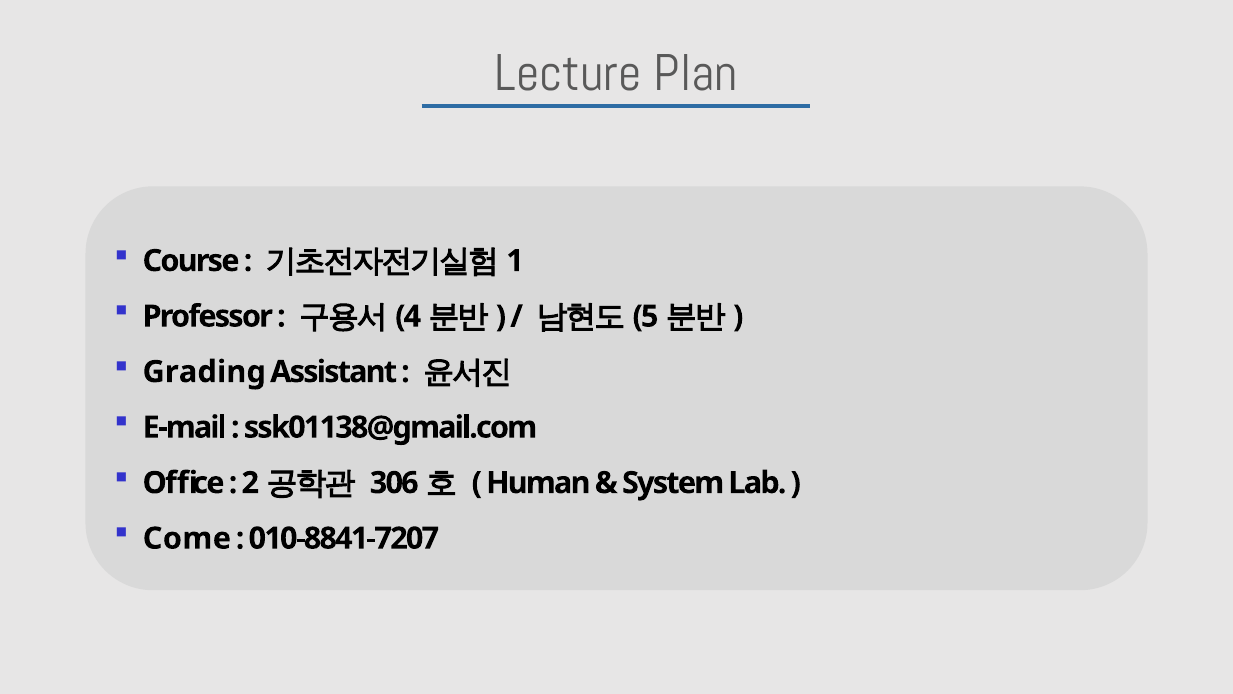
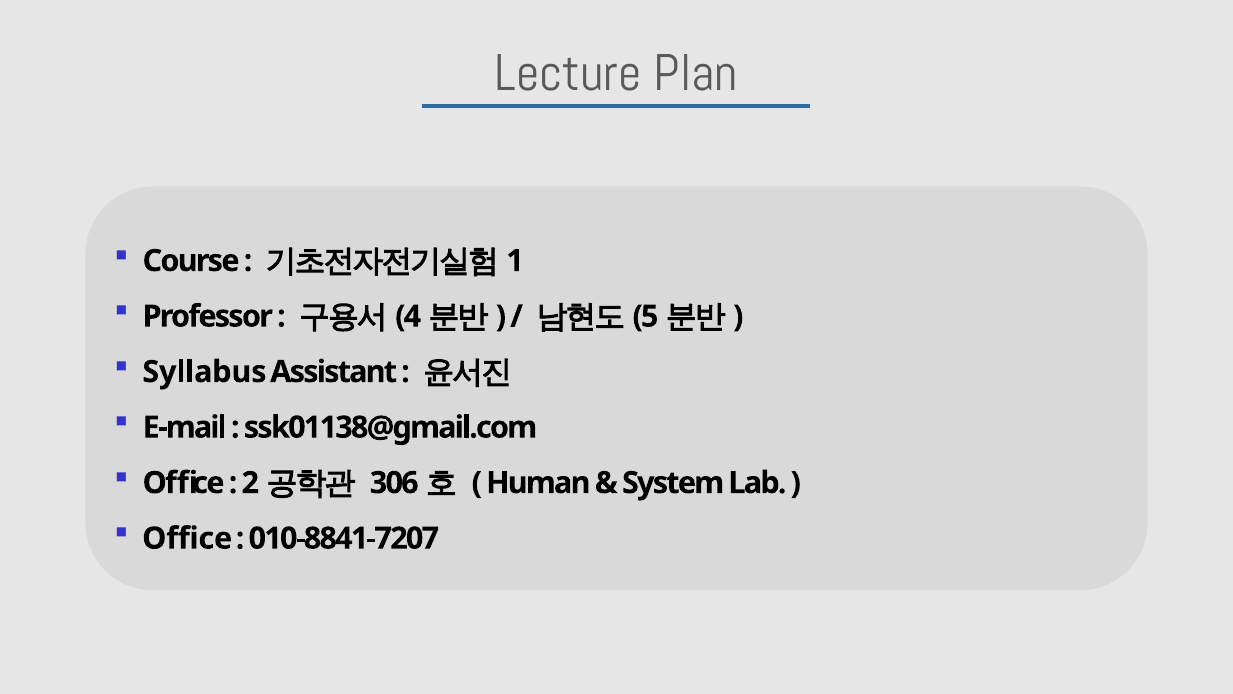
Grading: Grading -> Syllabus
Come at (187, 538): Come -> Office
